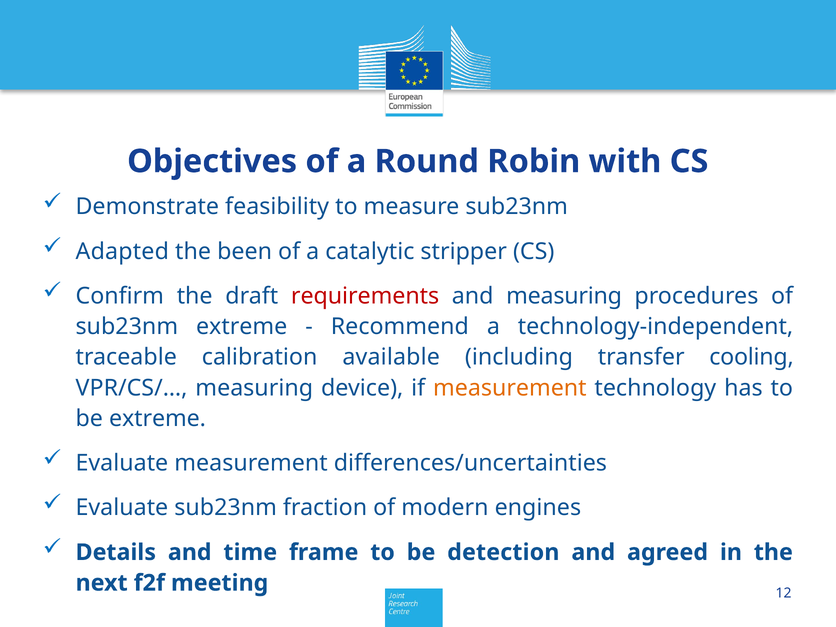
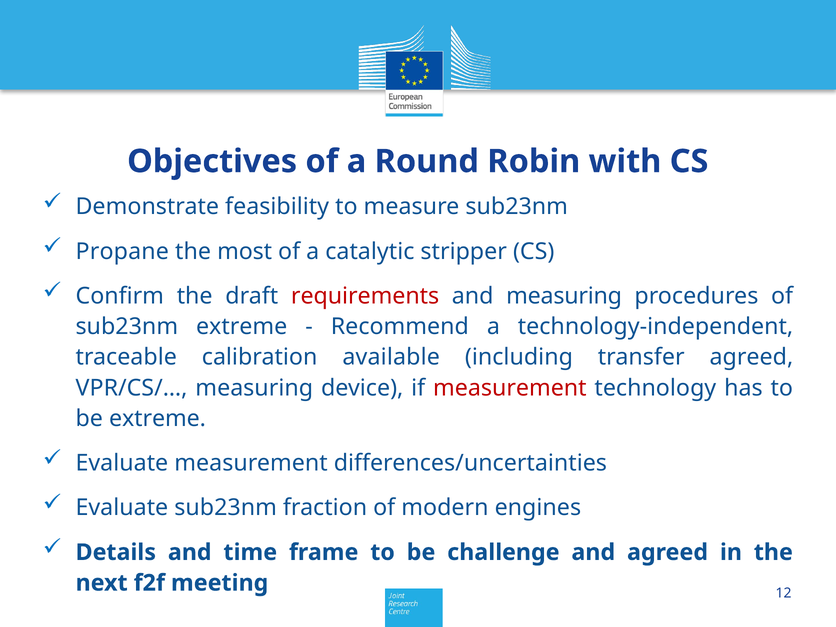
Adapted: Adapted -> Propane
been: been -> most
transfer cooling: cooling -> agreed
measurement at (510, 388) colour: orange -> red
detection: detection -> challenge
